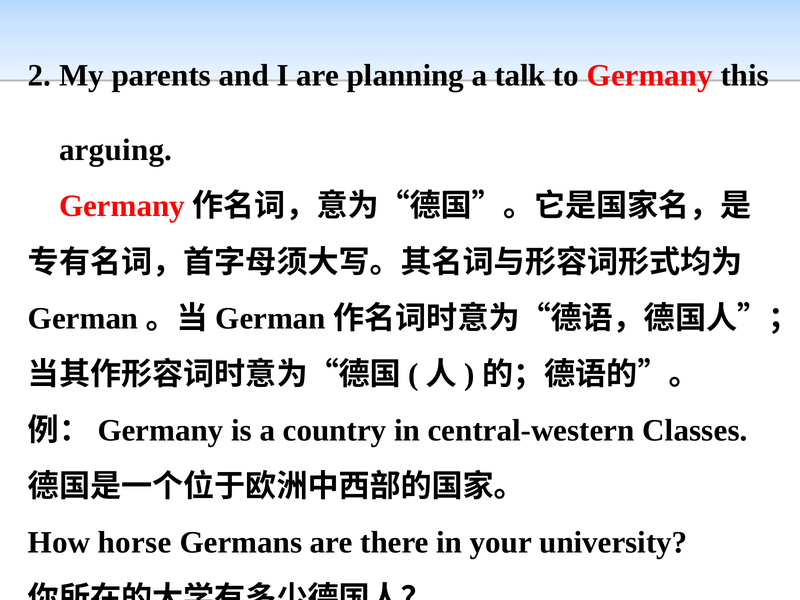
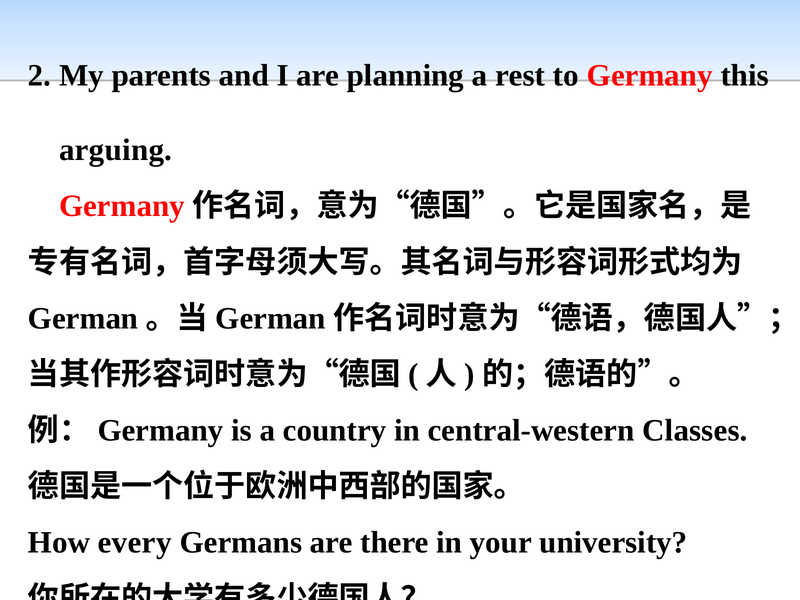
talk: talk -> rest
horse: horse -> every
